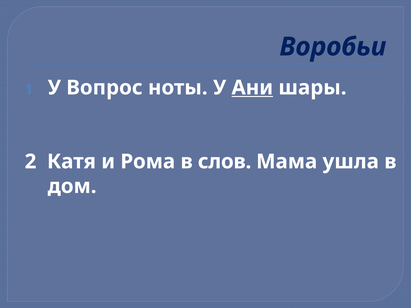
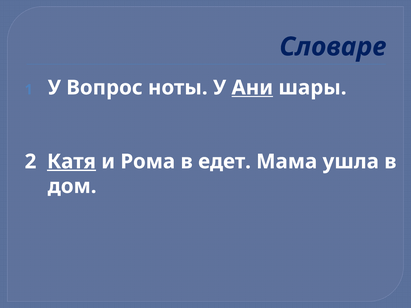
Воробьи: Воробьи -> Словаре
Катя underline: none -> present
слов: слов -> едет
